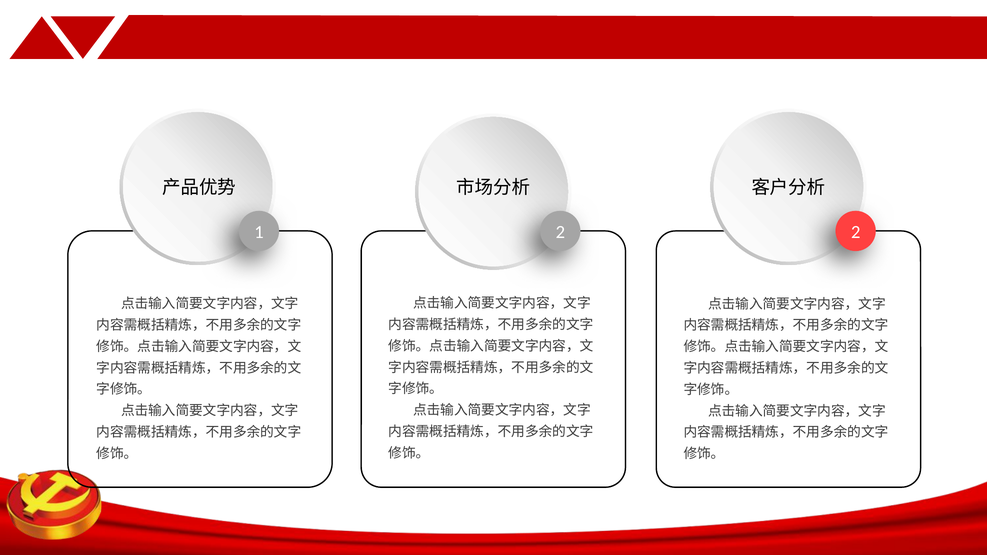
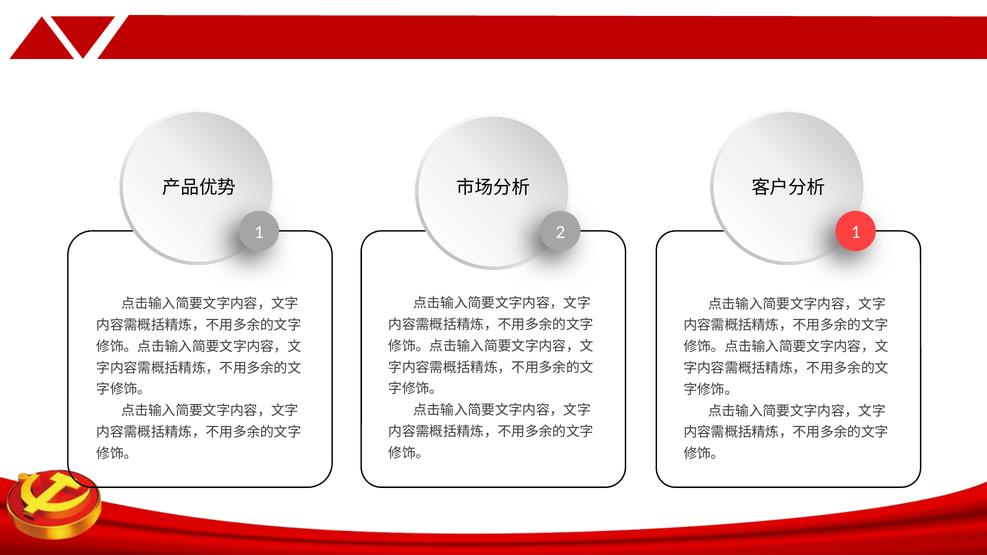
2 2: 2 -> 1
